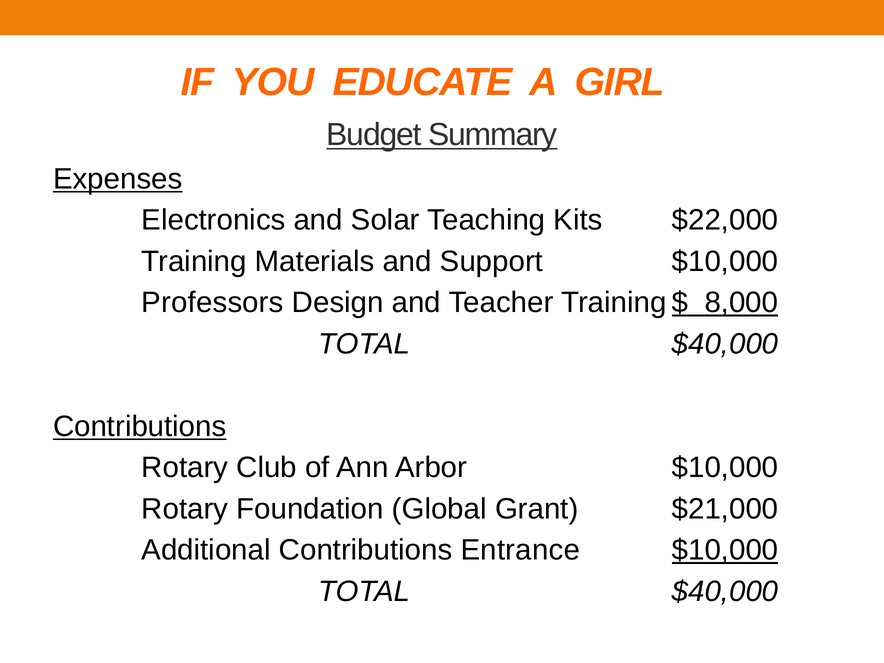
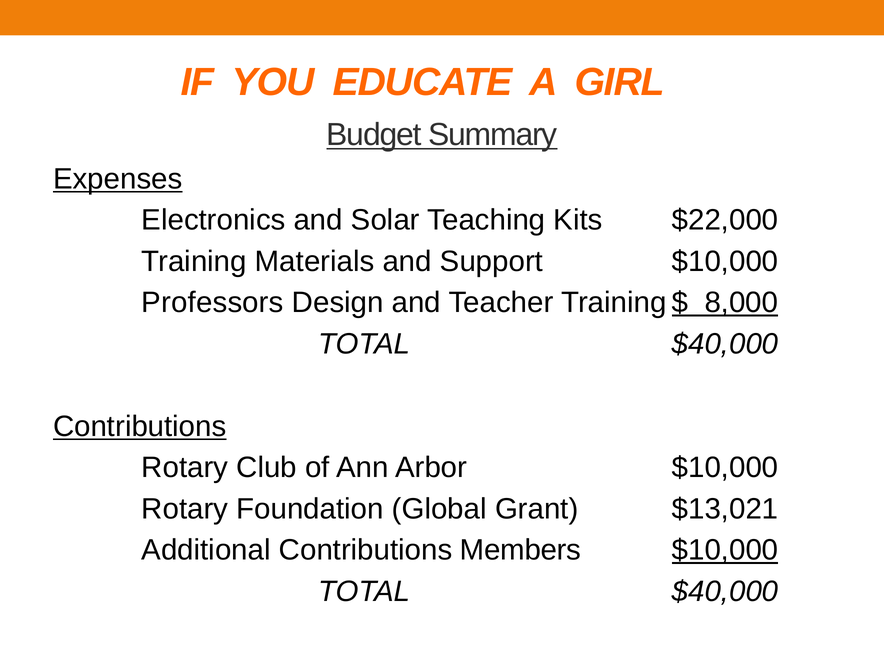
$21,000: $21,000 -> $13,021
Entrance: Entrance -> Members
